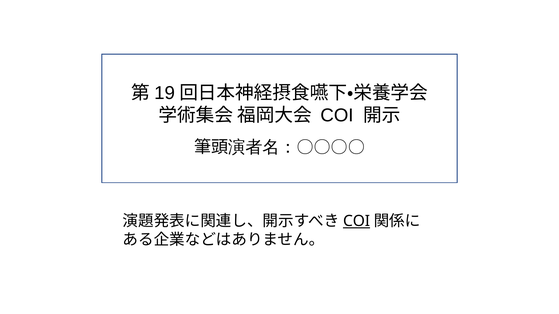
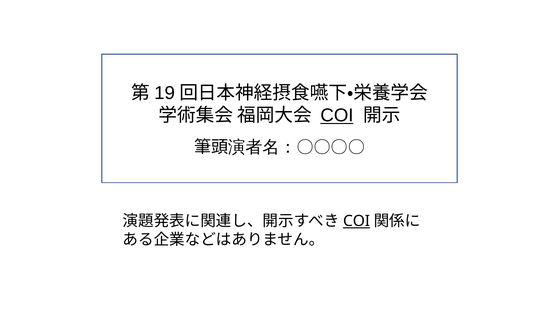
COI at (337, 116) underline: none -> present
